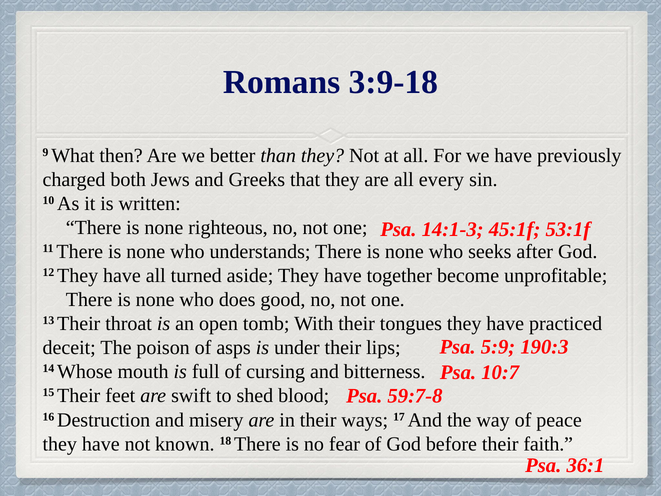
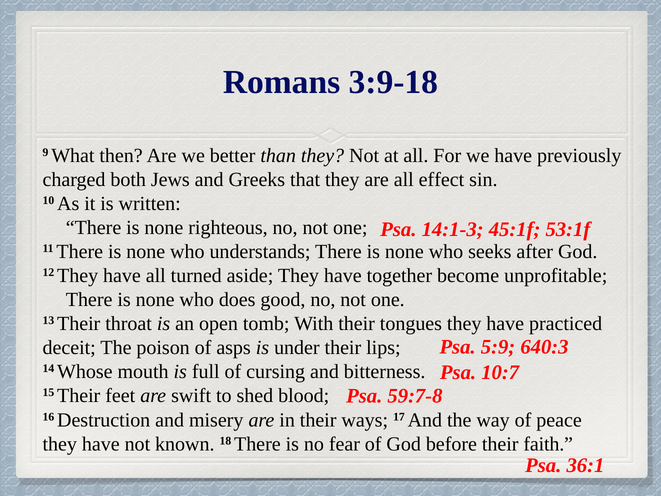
every: every -> effect
190:3: 190:3 -> 640:3
